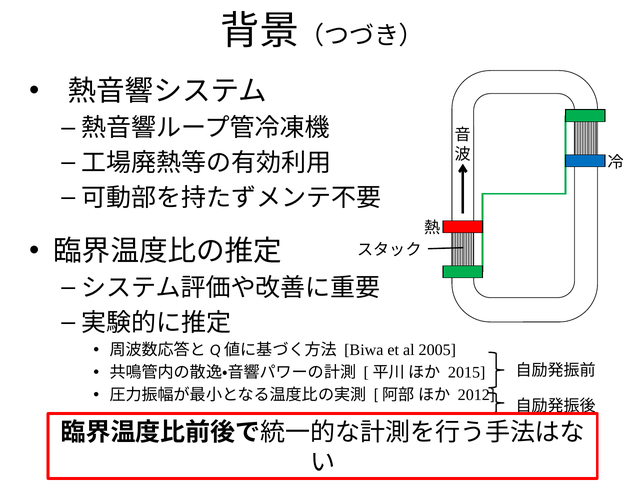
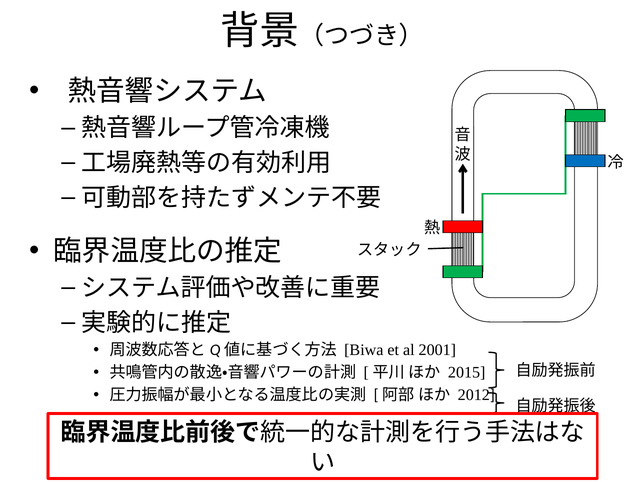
2005: 2005 -> 2001
